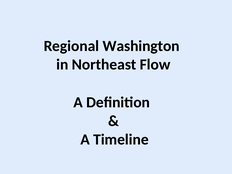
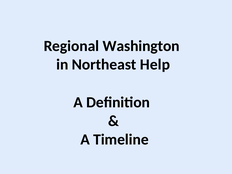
Flow: Flow -> Help
